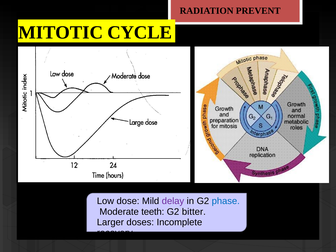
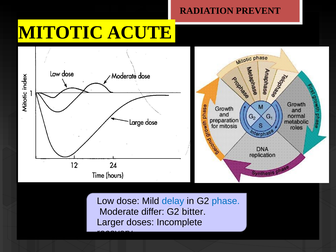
CYCLE: CYCLE -> ACUTE
delay colour: purple -> blue
teeth: teeth -> differ
